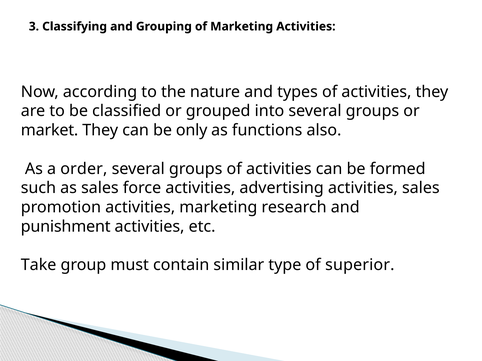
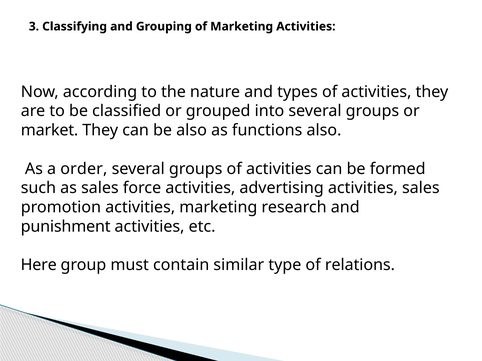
be only: only -> also
Take: Take -> Here
superior: superior -> relations
